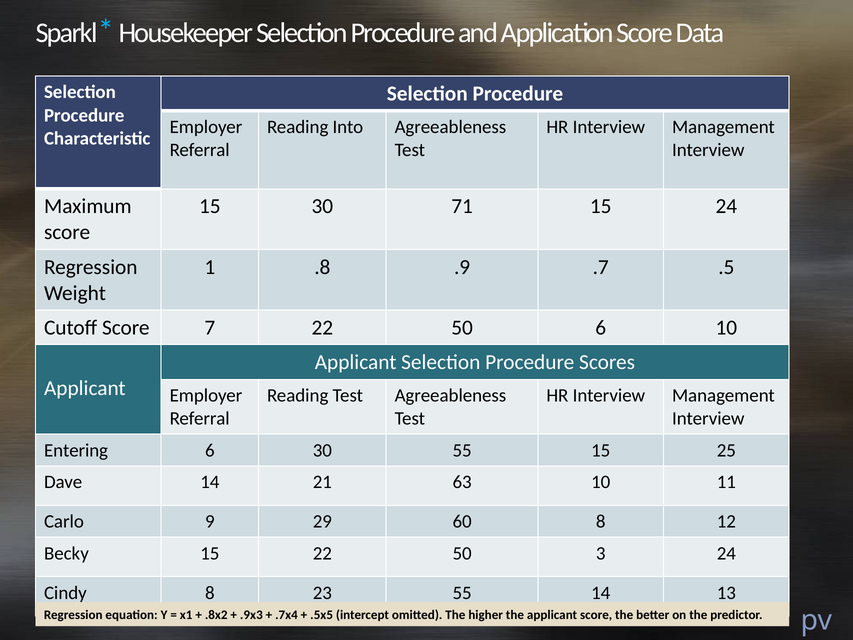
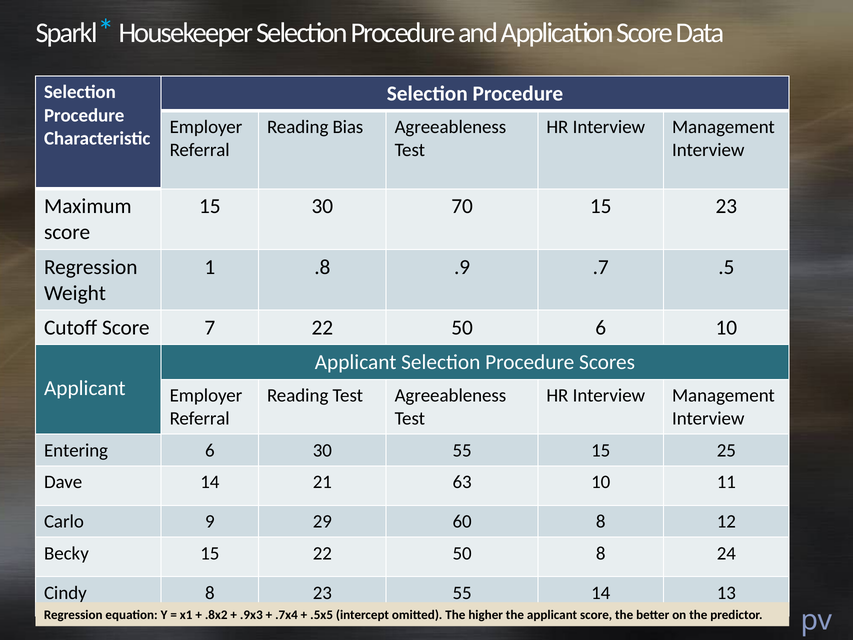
Into: Into -> Bias
71: 71 -> 70
15 24: 24 -> 23
50 3: 3 -> 8
